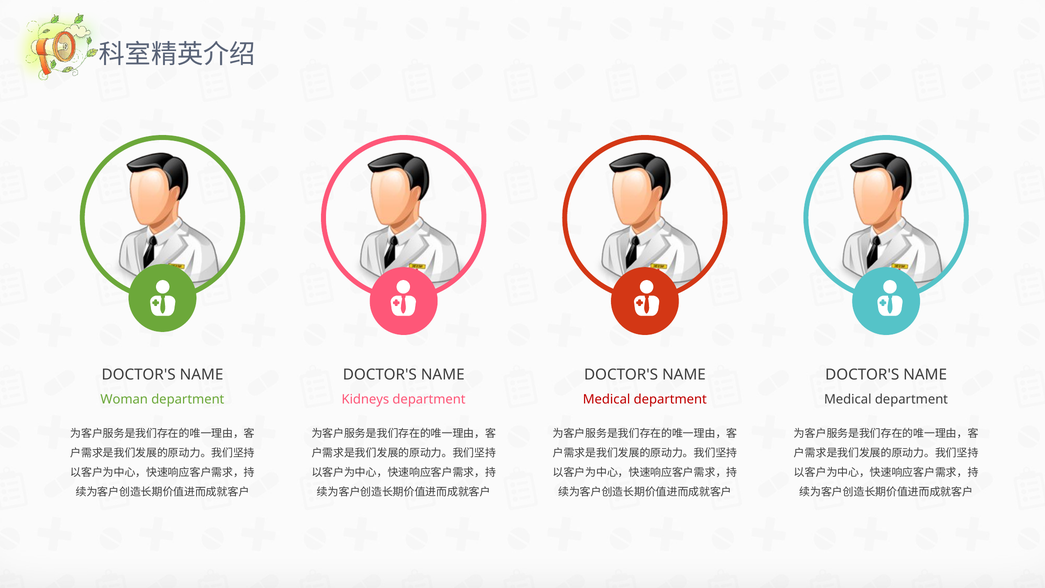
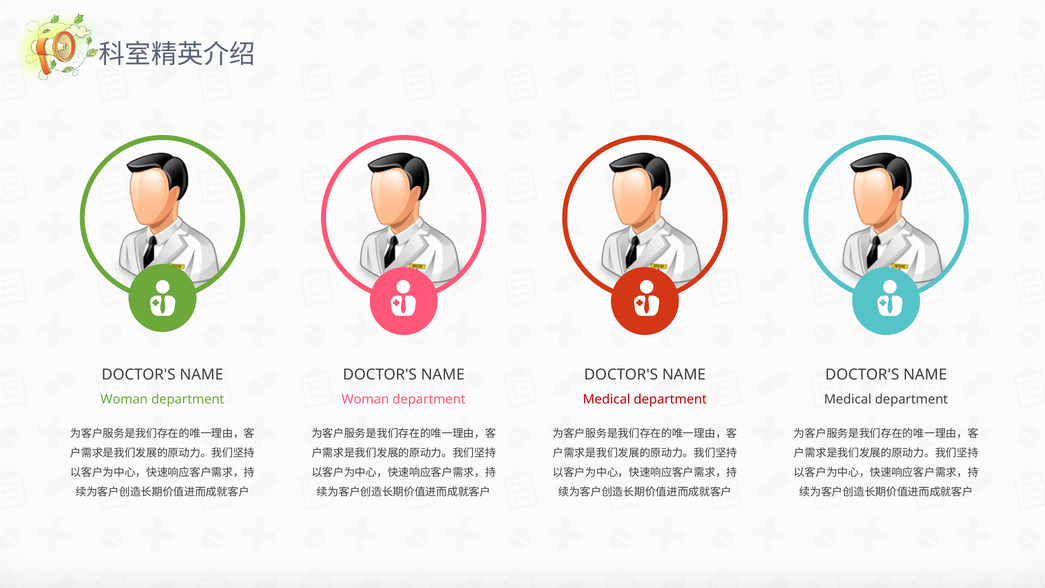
Kidneys at (365, 399): Kidneys -> Woman
